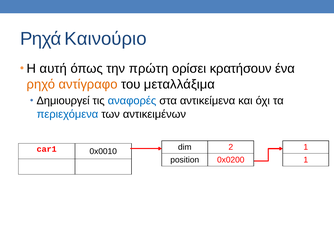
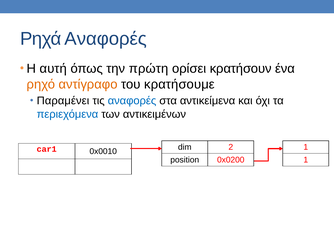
Ρηχά Καινούριο: Καινούριο -> Αναφορές
μεταλλάξιμα: μεταλλάξιμα -> κρατήσουμε
Δημιουργεί: Δημιουργεί -> Παραμένει
